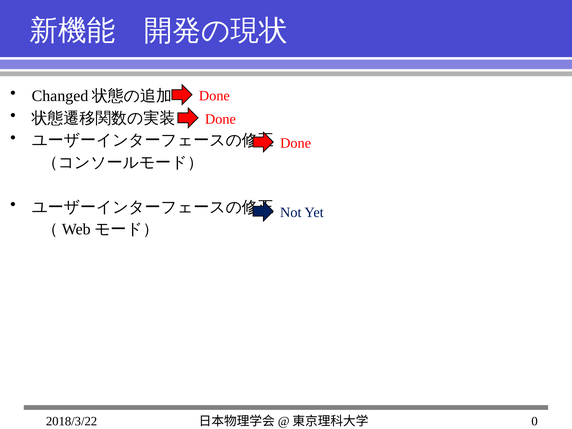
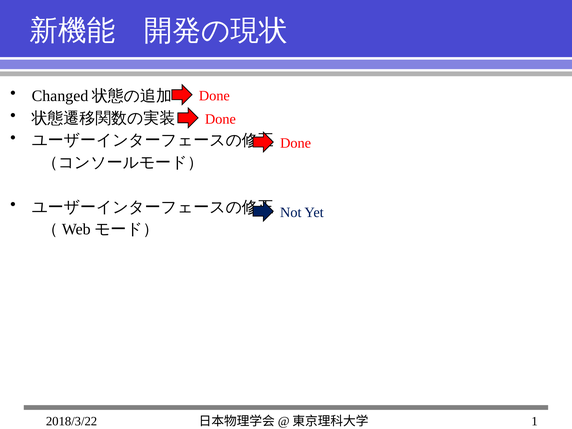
0: 0 -> 1
